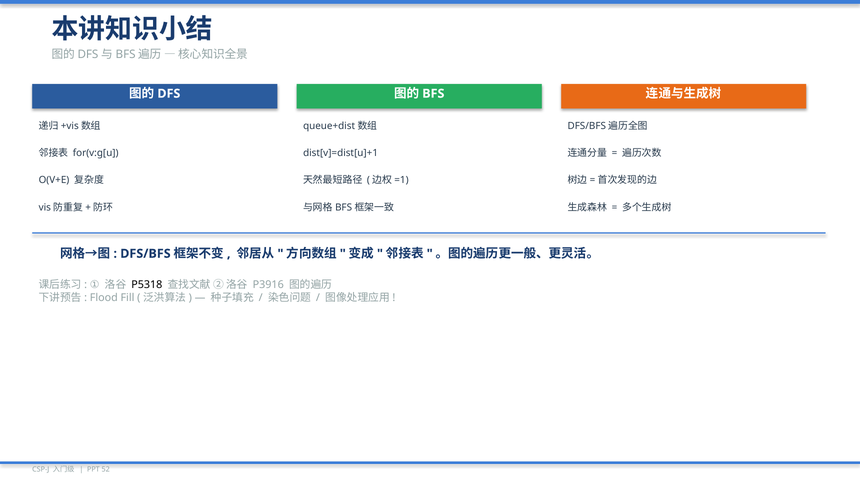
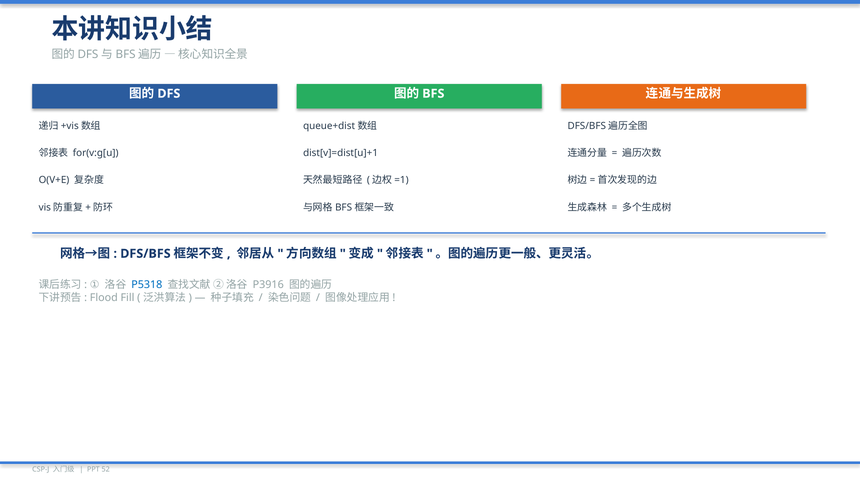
P5318 colour: black -> blue
